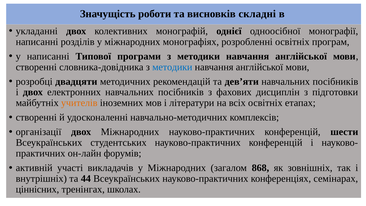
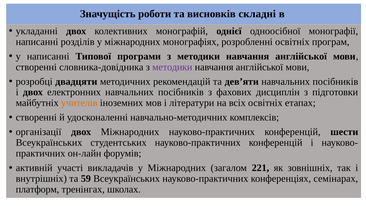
методики at (172, 67) colour: blue -> purple
868: 868 -> 221
44: 44 -> 59
ціннісних: ціннісних -> платформ
